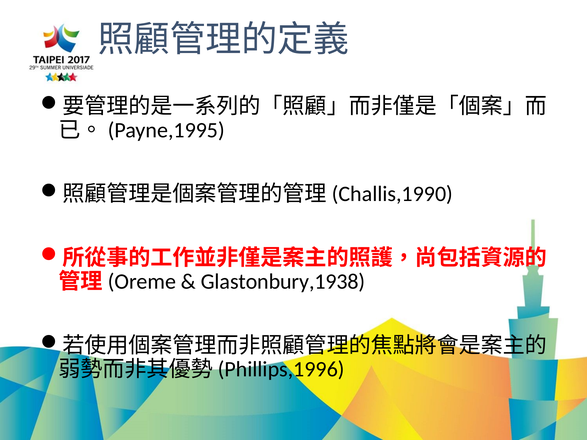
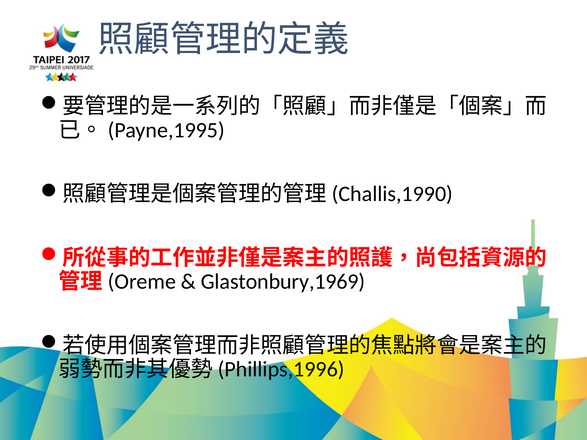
Glastonbury,1938: Glastonbury,1938 -> Glastonbury,1969
